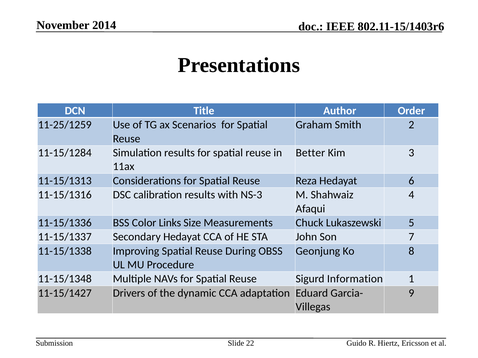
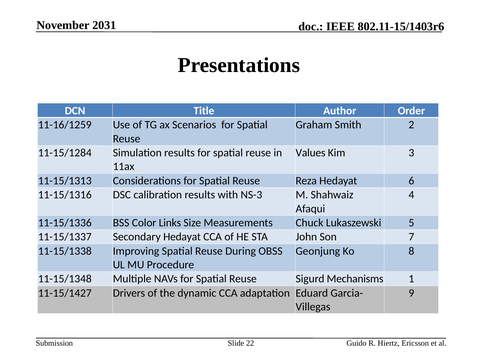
2014: 2014 -> 2031
11-25/1259: 11-25/1259 -> 11-16/1259
Better: Better -> Values
Information: Information -> Mechanisms
